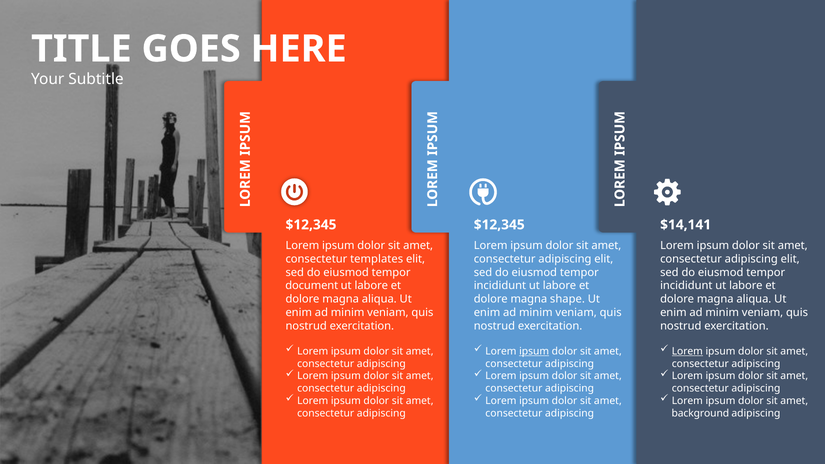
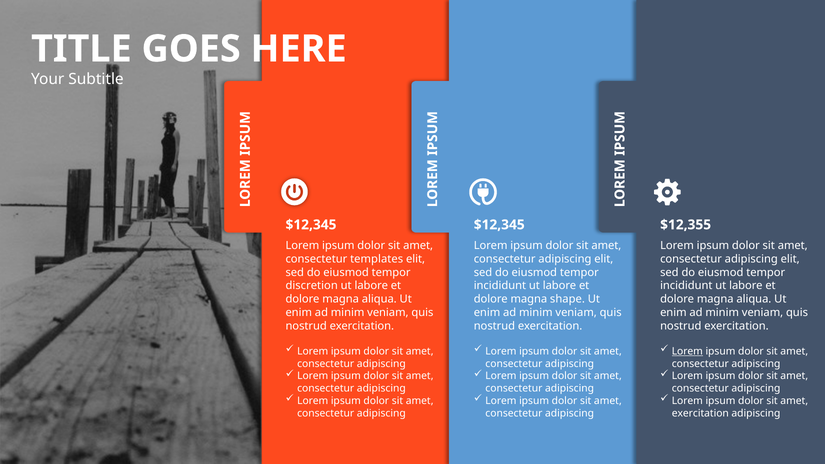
$14,141: $14,141 -> $12,355
document: document -> discretion
ipsum at (534, 351) underline: present -> none
background at (700, 413): background -> exercitation
